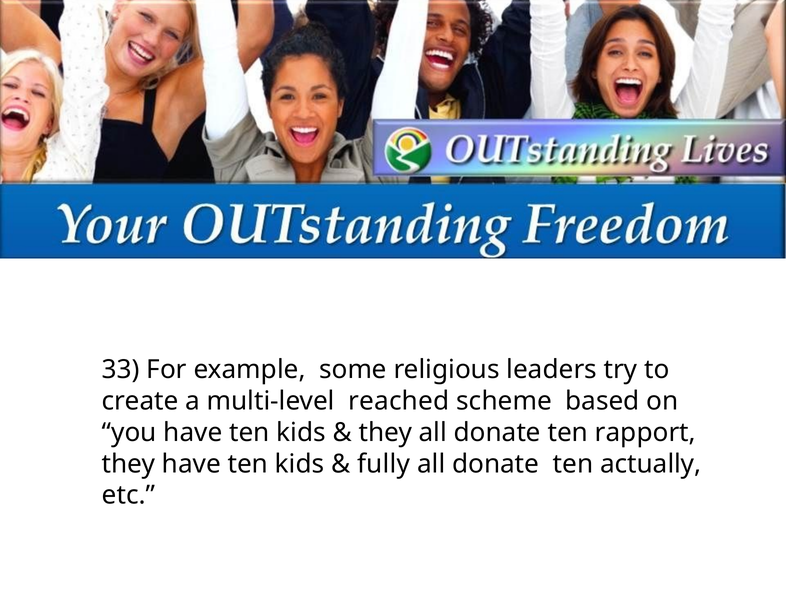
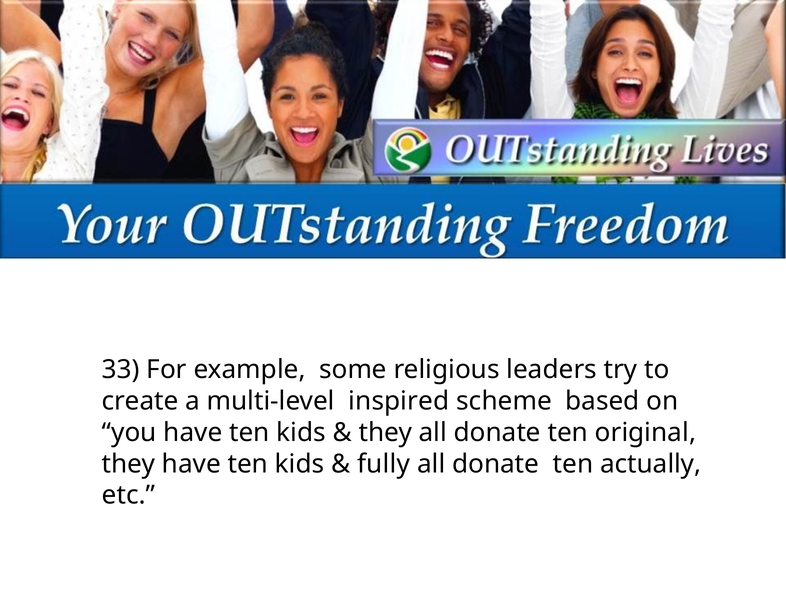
reached: reached -> inspired
rapport: rapport -> original
